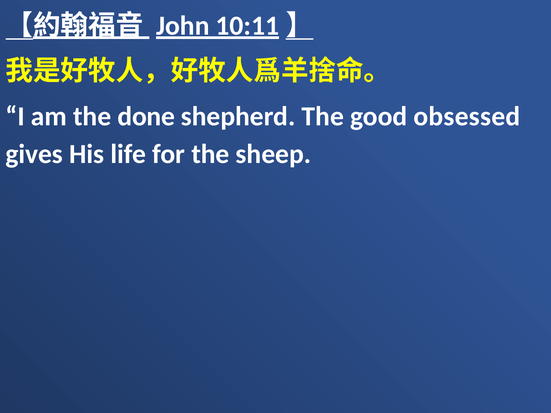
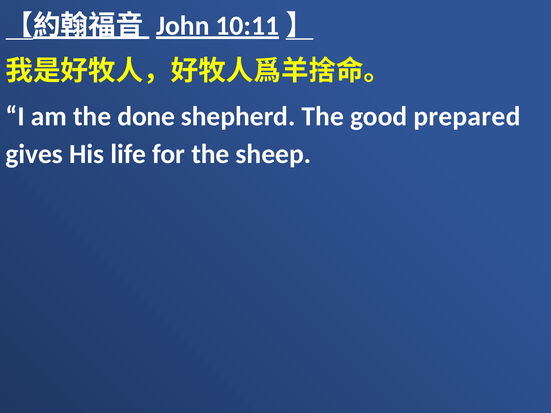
obsessed: obsessed -> prepared
